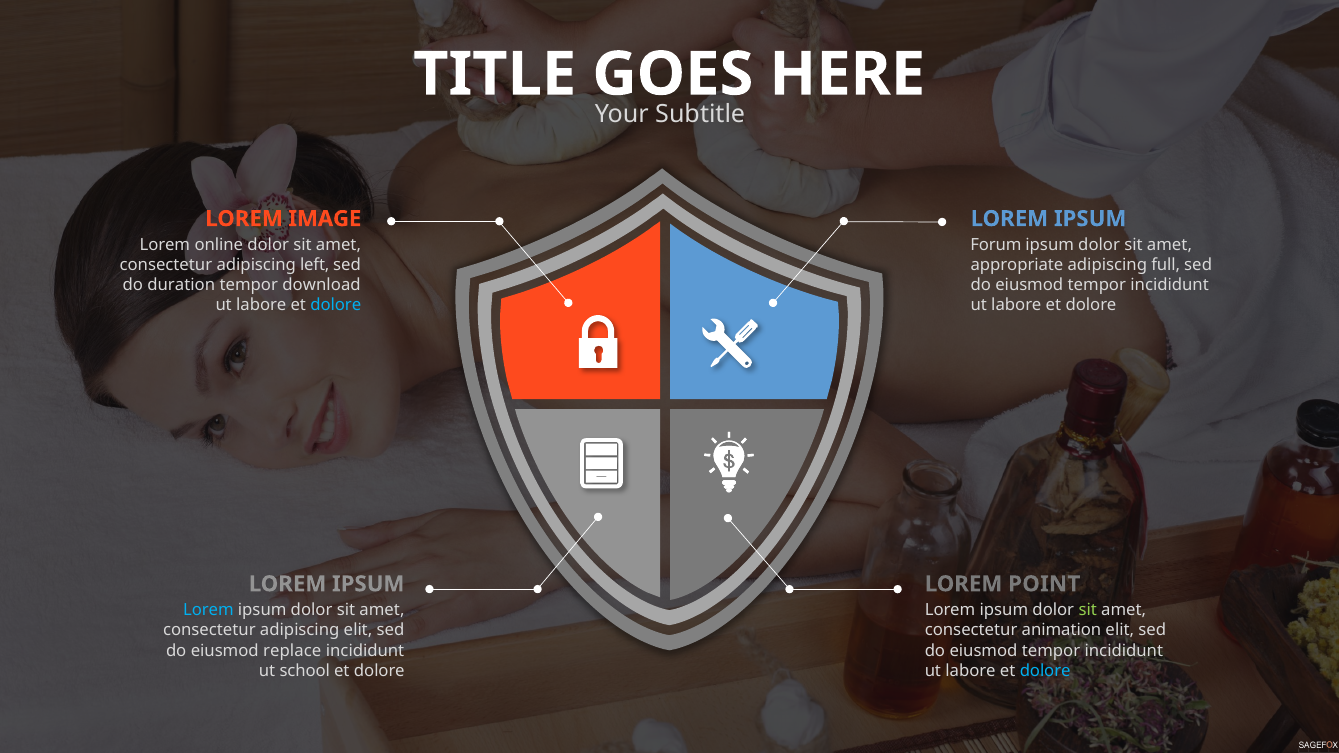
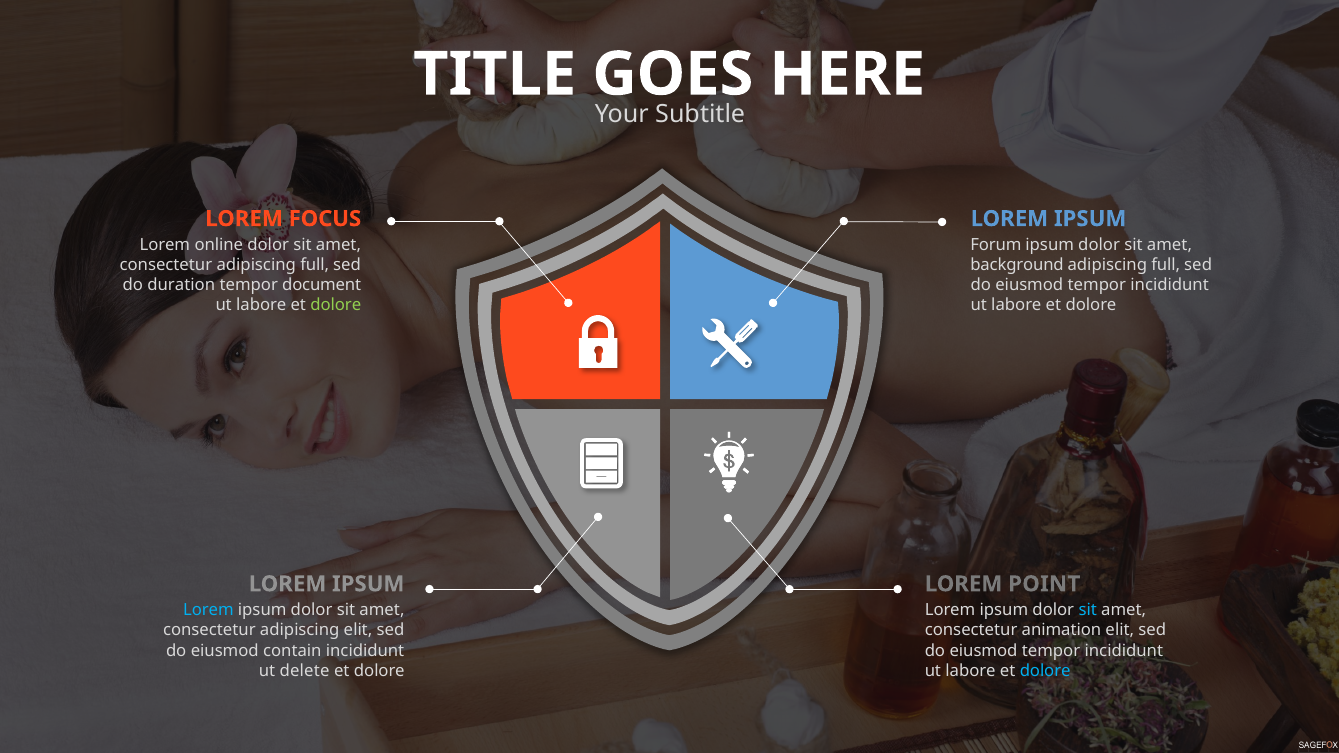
IMAGE: IMAGE -> FOCUS
consectetur adipiscing left: left -> full
appropriate: appropriate -> background
download: download -> document
dolore at (336, 305) colour: light blue -> light green
sit at (1088, 611) colour: light green -> light blue
replace: replace -> contain
school: school -> delete
